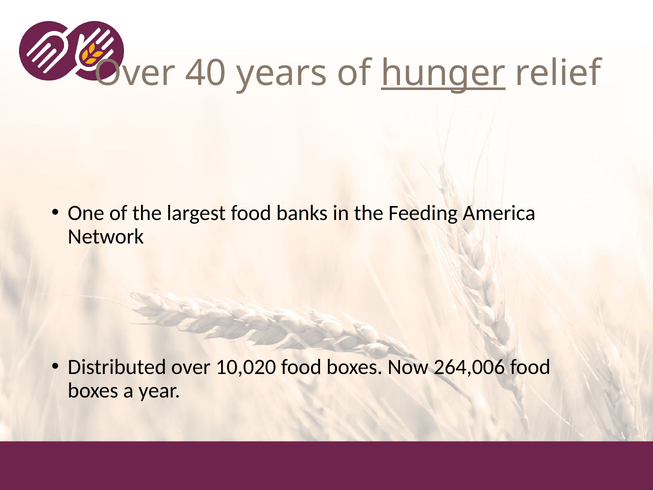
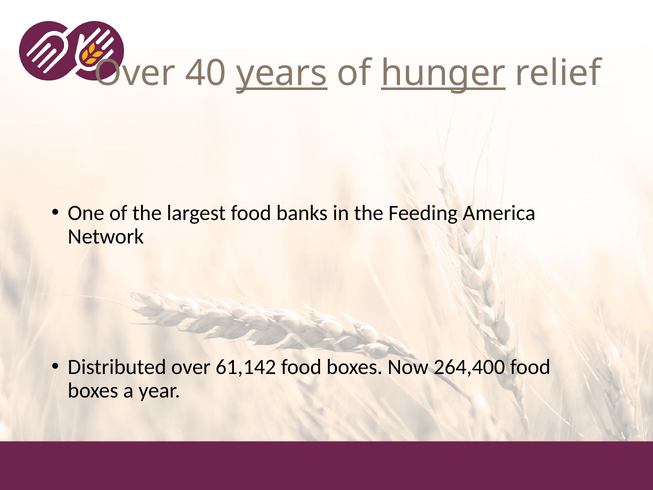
years underline: none -> present
10,020: 10,020 -> 61,142
264,006: 264,006 -> 264,400
